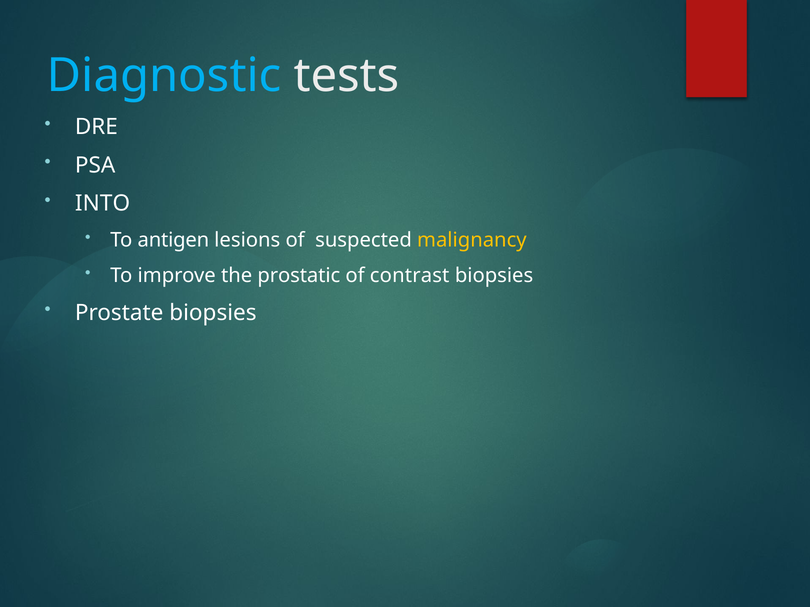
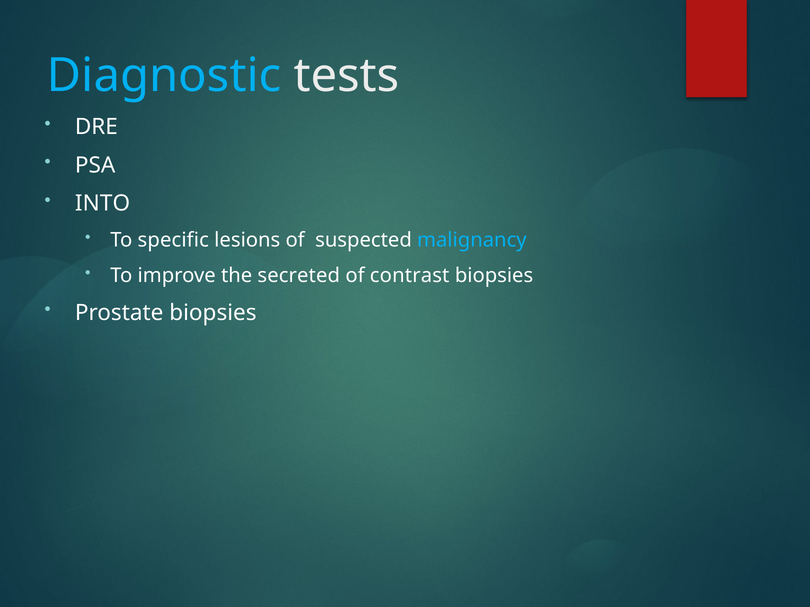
antigen: antigen -> specific
malignancy colour: yellow -> light blue
prostatic: prostatic -> secreted
